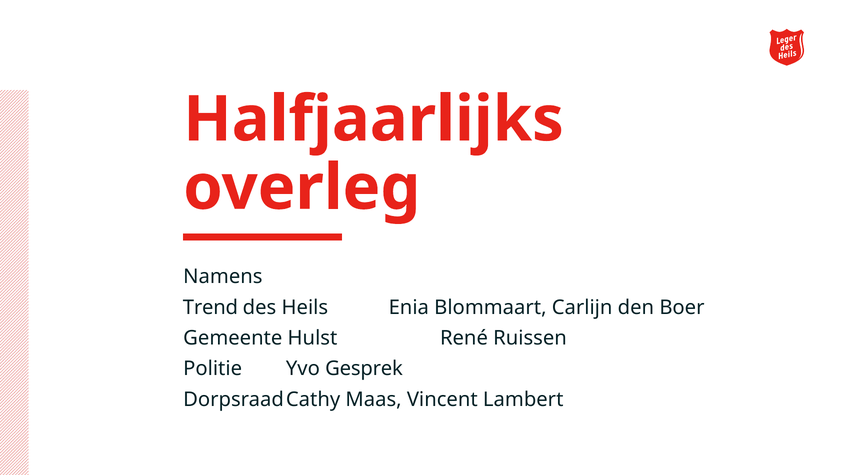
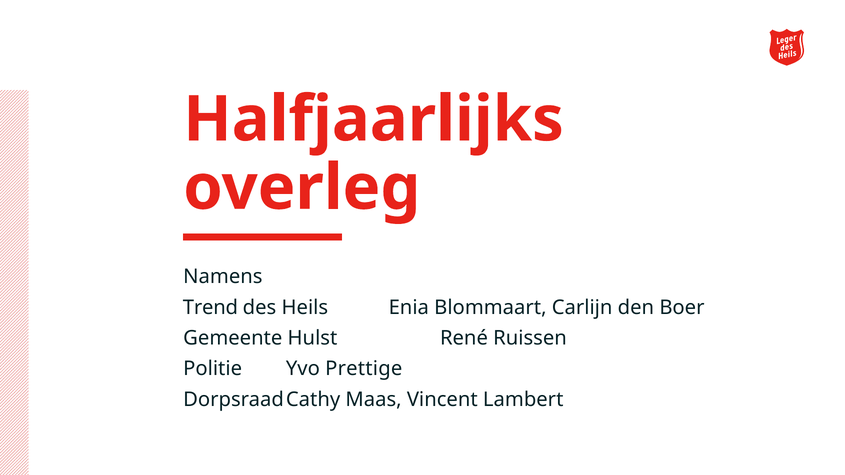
Gesprek: Gesprek -> Prettige
